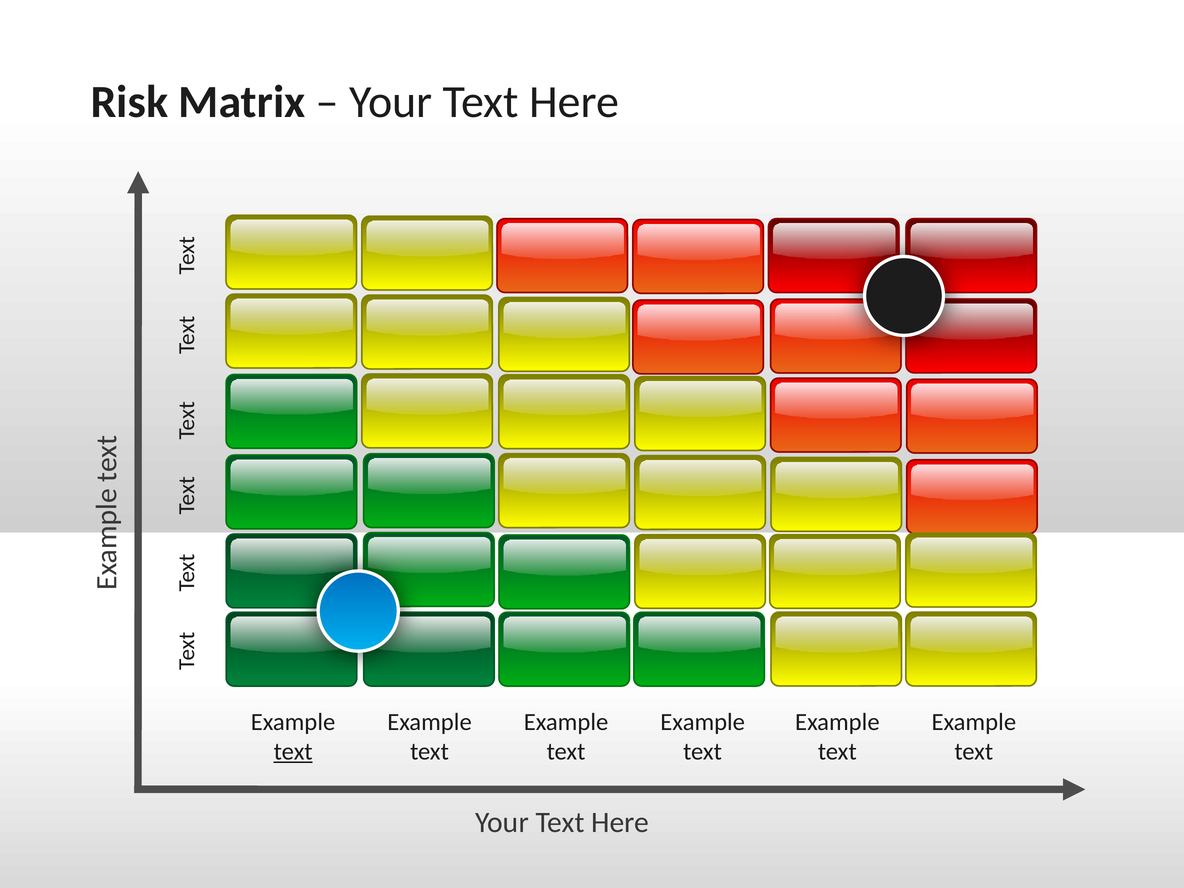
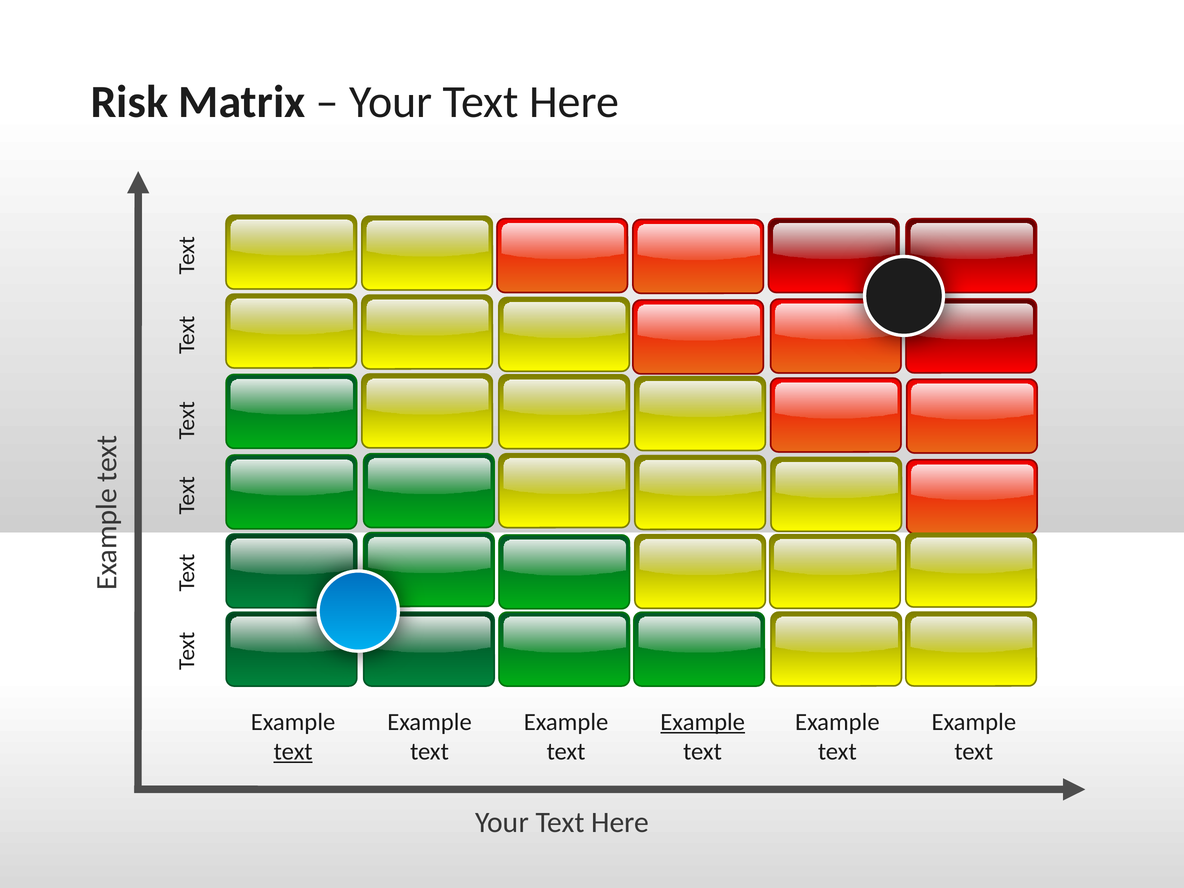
Example at (703, 722) underline: none -> present
